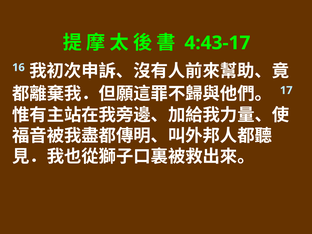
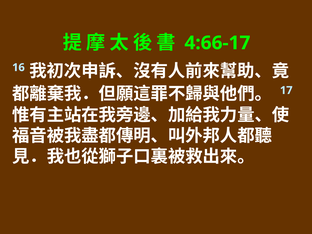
4:43-17: 4:43-17 -> 4:66-17
